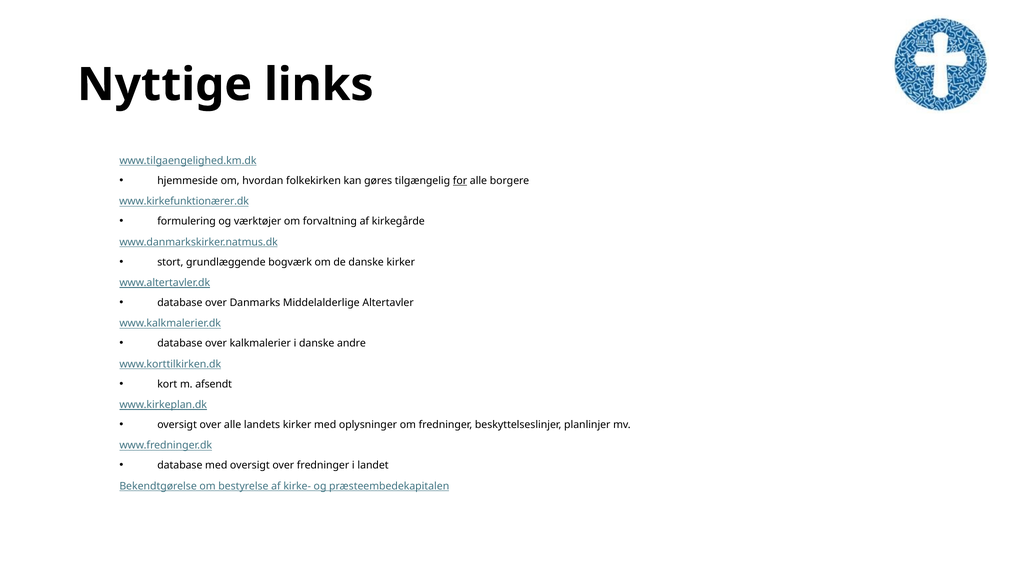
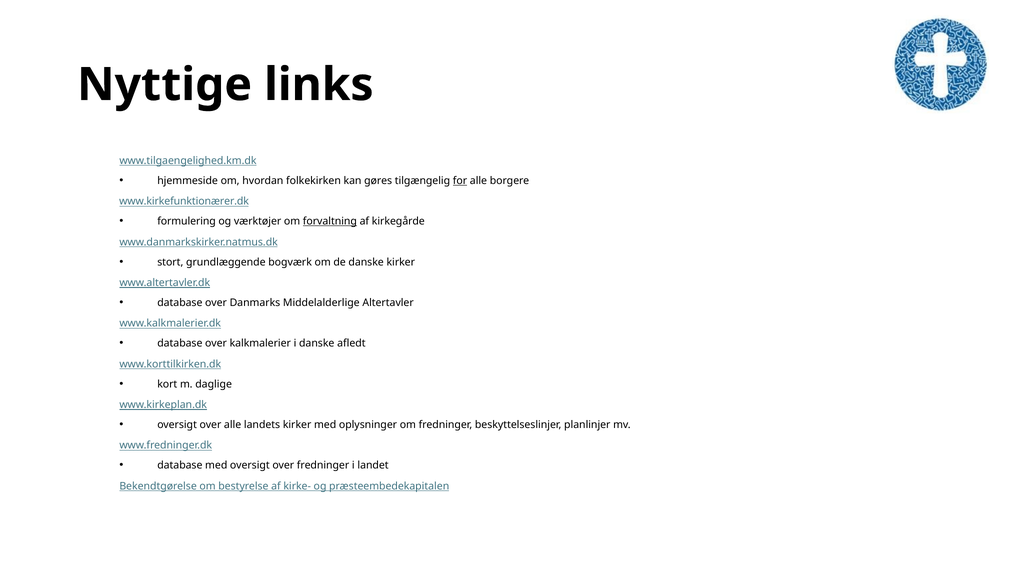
forvaltning underline: none -> present
andre: andre -> afledt
afsendt: afsendt -> daglige
